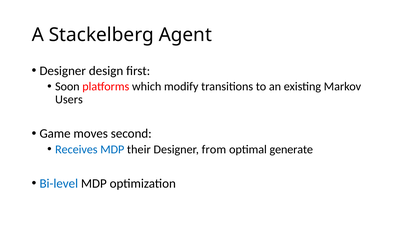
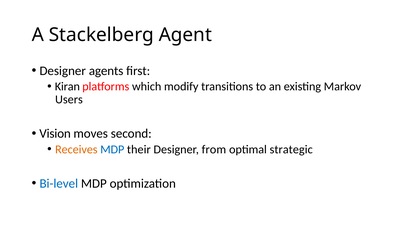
design: design -> agents
Soon: Soon -> Kiran
Game: Game -> Vision
Receives colour: blue -> orange
generate: generate -> strategic
